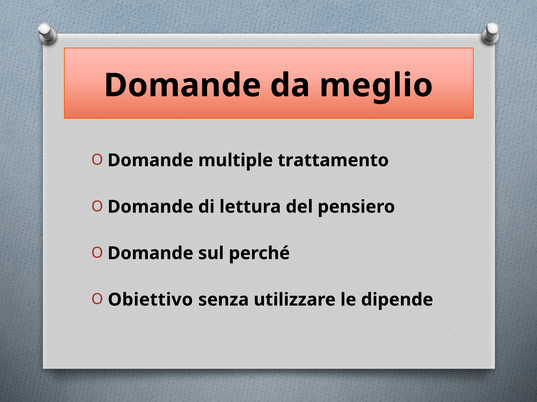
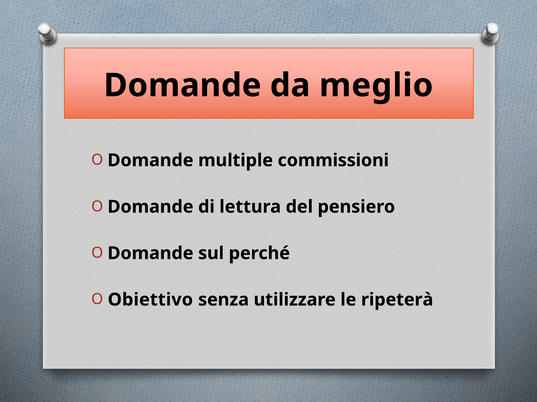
trattamento: trattamento -> commissioni
dipende: dipende -> ripeterà
